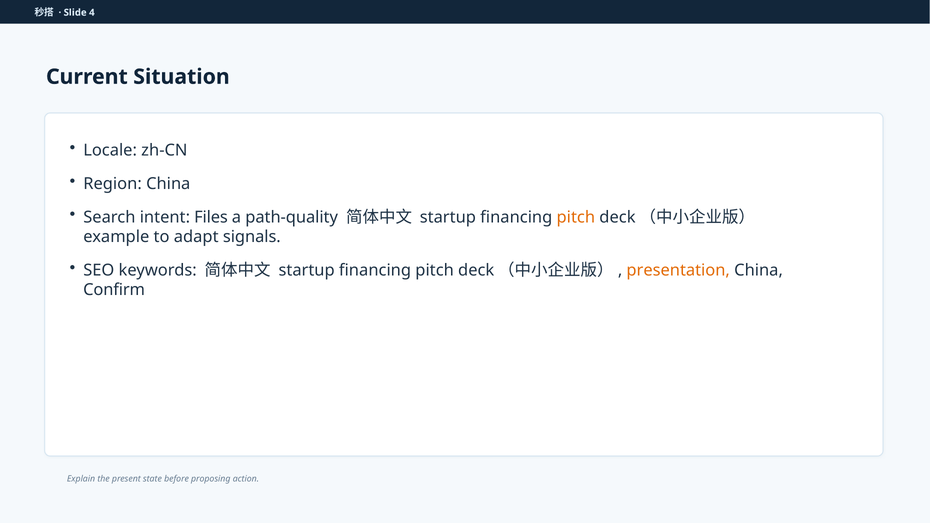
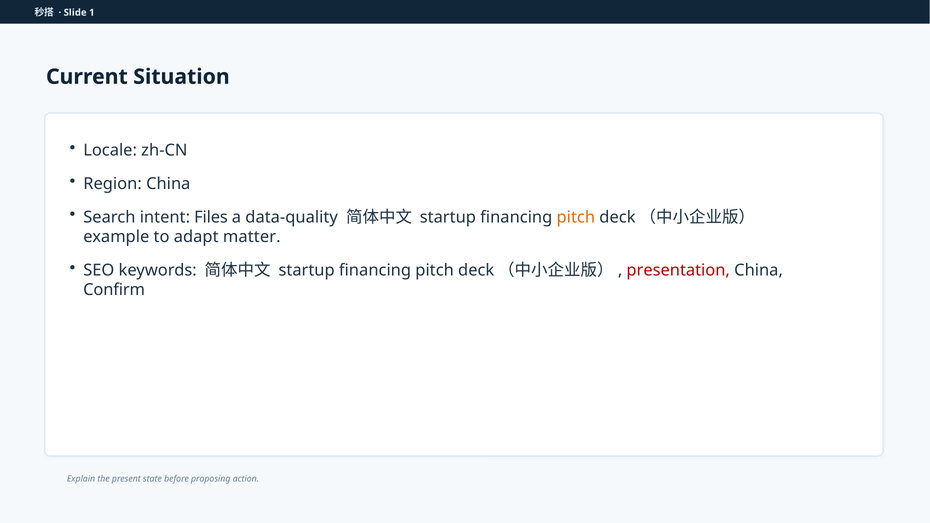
4: 4 -> 1
path-quality: path-quality -> data-quality
signals: signals -> matter
presentation colour: orange -> red
